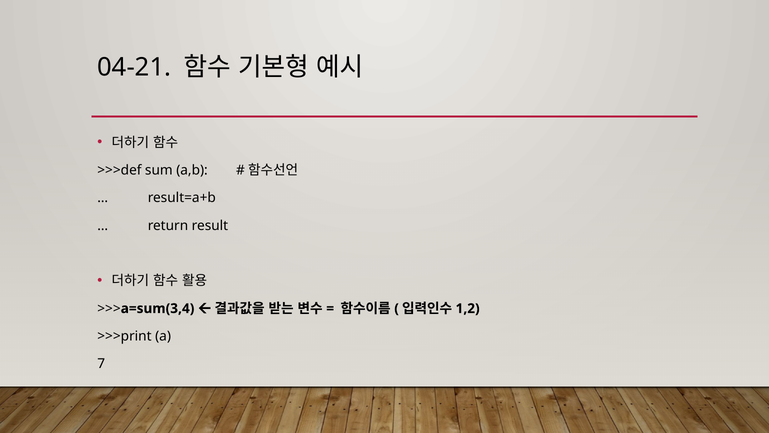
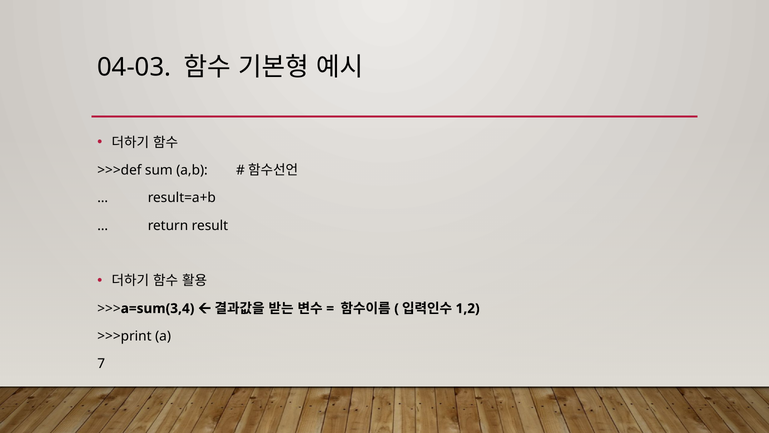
04-21: 04-21 -> 04-03
